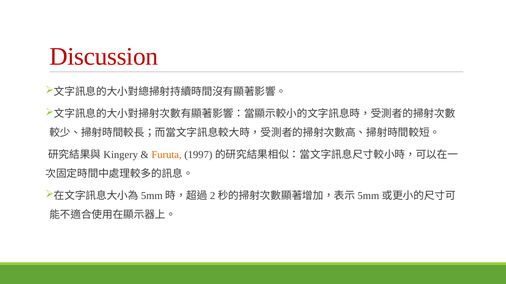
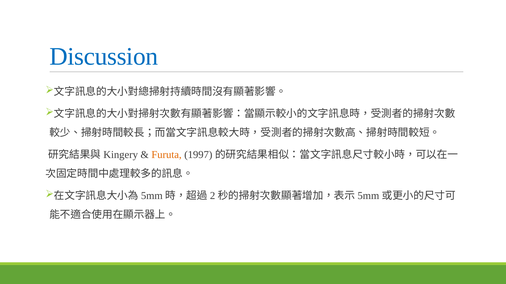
Discussion colour: red -> blue
